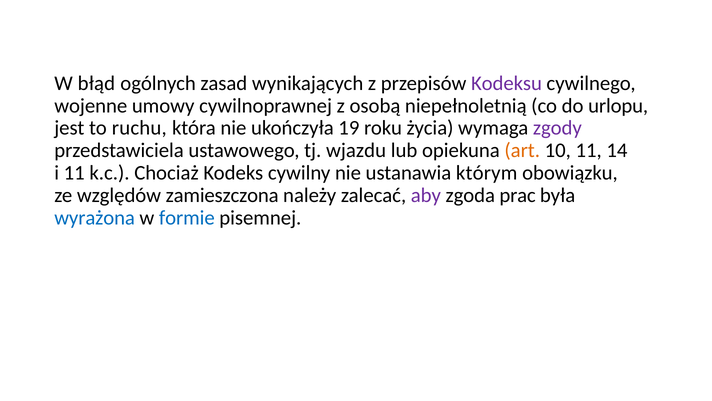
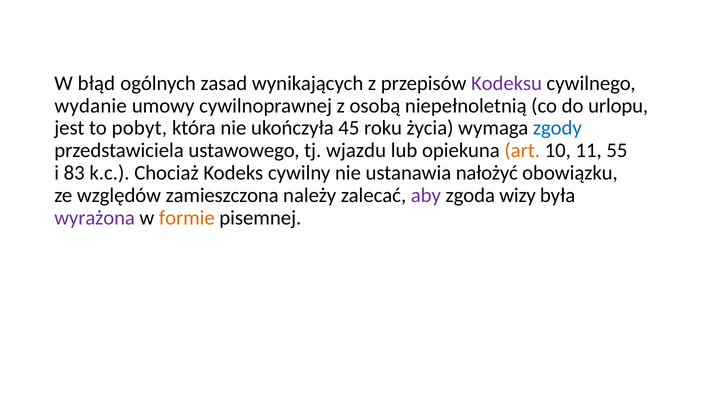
wojenne: wojenne -> wydanie
ruchu: ruchu -> pobyt
19: 19 -> 45
zgody colour: purple -> blue
14: 14 -> 55
i 11: 11 -> 83
którym: którym -> nałożyć
prac: prac -> wizy
wyrażona colour: blue -> purple
formie colour: blue -> orange
